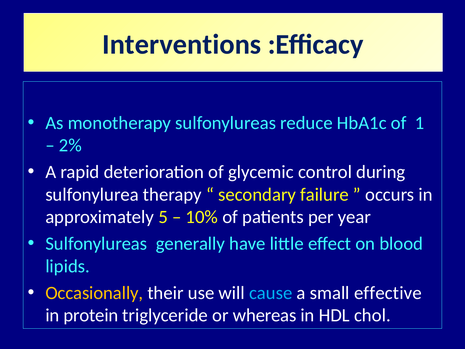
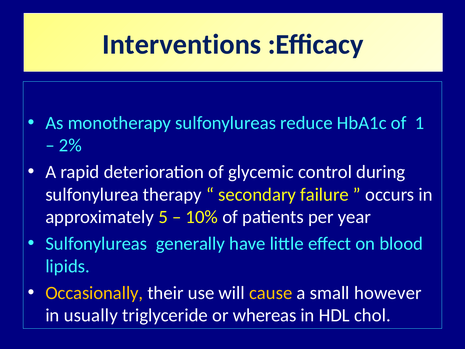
cause colour: light blue -> yellow
effective: effective -> however
protein: protein -> usually
